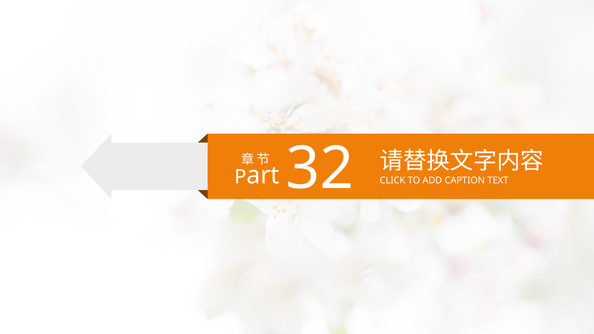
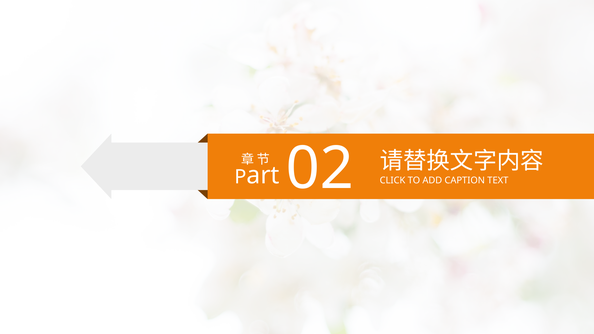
32: 32 -> 02
